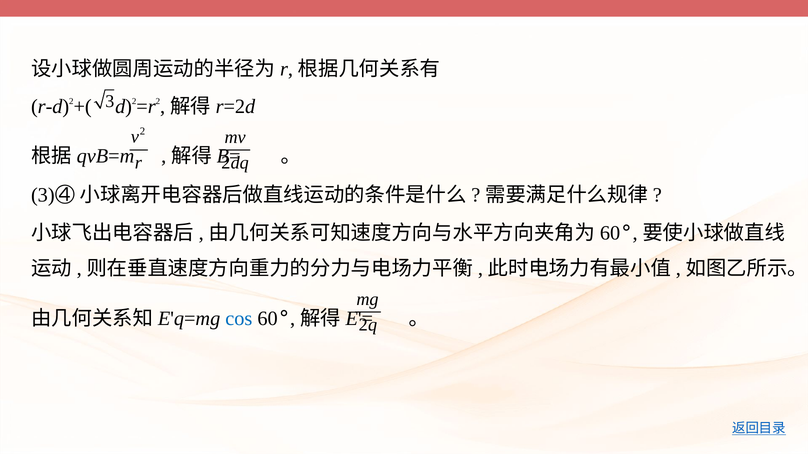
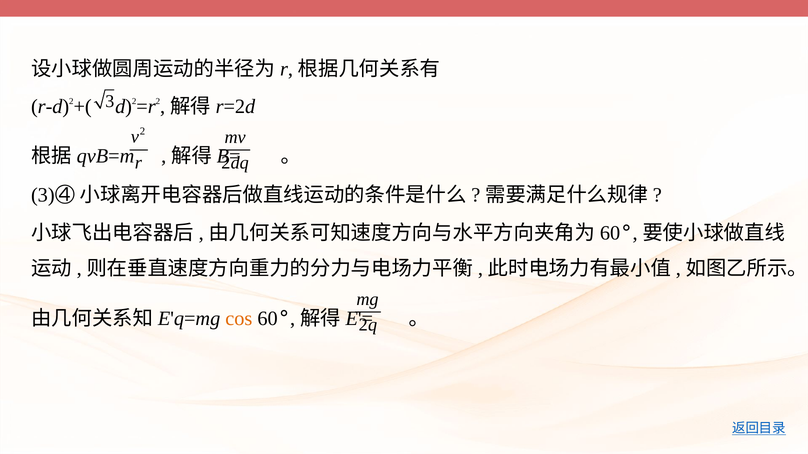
cos colour: blue -> orange
